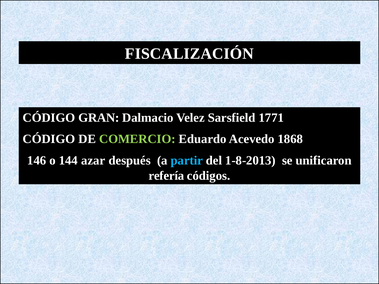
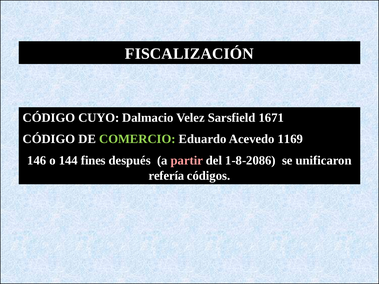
GRAN: GRAN -> CUYO
1771: 1771 -> 1671
1868: 1868 -> 1169
azar: azar -> fines
partir colour: light blue -> pink
1-8-2013: 1-8-2013 -> 1-8-2086
